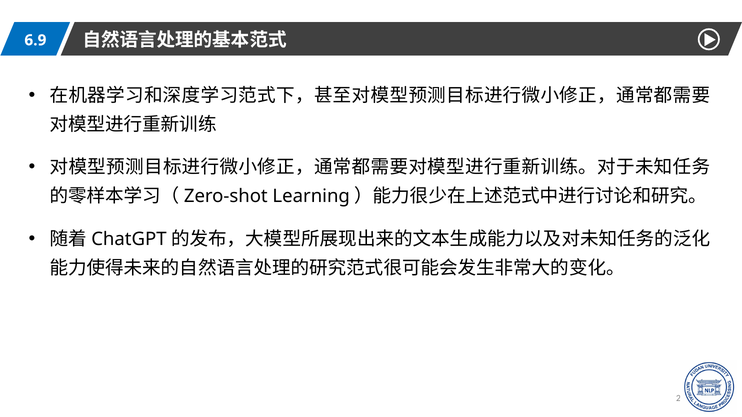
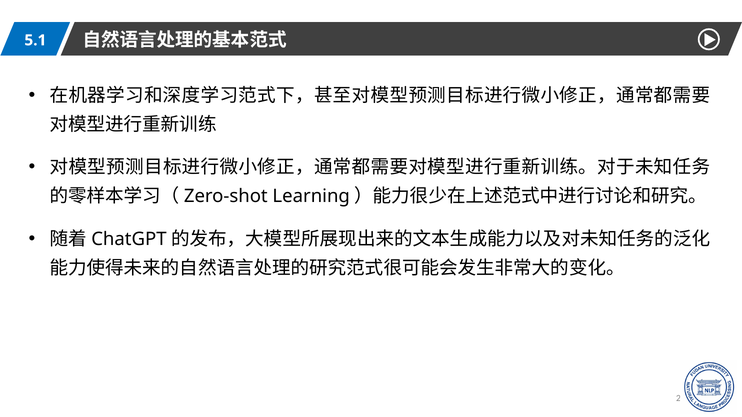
6.9: 6.9 -> 5.1
